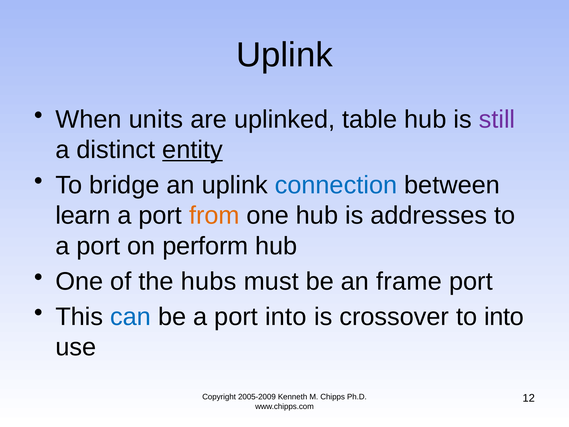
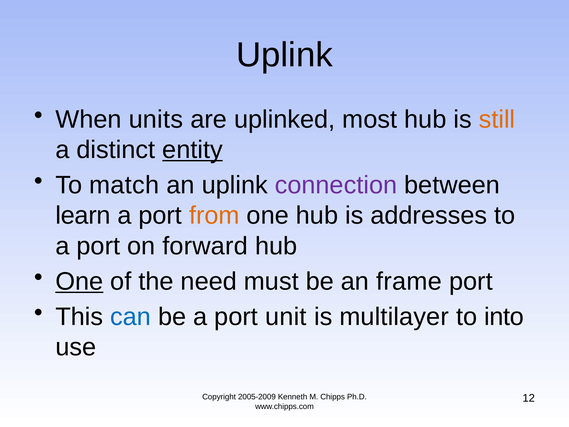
table: table -> most
still colour: purple -> orange
bridge: bridge -> match
connection colour: blue -> purple
perform: perform -> forward
One at (79, 281) underline: none -> present
hubs: hubs -> need
port into: into -> unit
crossover: crossover -> multilayer
